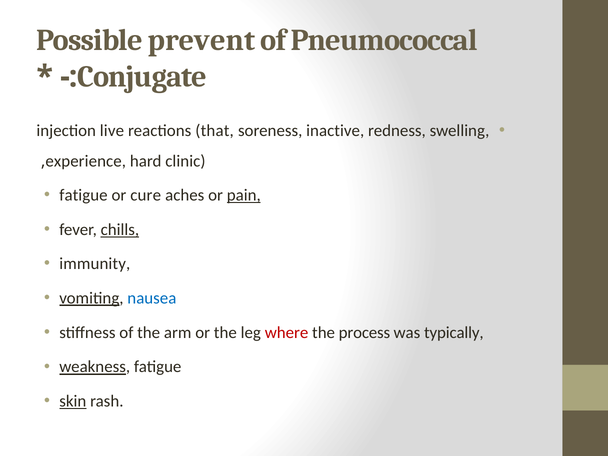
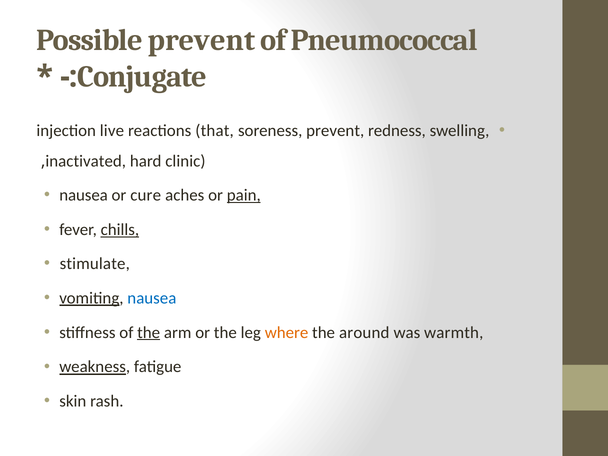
soreness inactive: inactive -> prevent
experience: experience -> inactivated
fatigue at (83, 195): fatigue -> nausea
immunity: immunity -> stimulate
the at (149, 332) underline: none -> present
where colour: red -> orange
process: process -> around
typically: typically -> warmth
skin underline: present -> none
